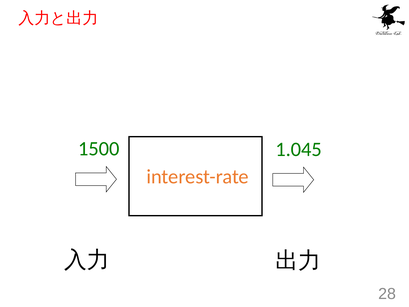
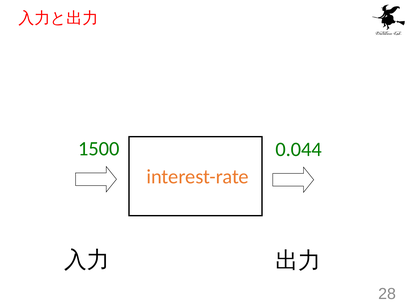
1.045: 1.045 -> 0.044
